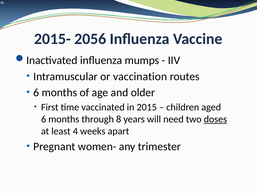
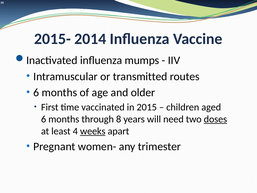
2056: 2056 -> 2014
vaccination: vaccination -> transmitted
weeks underline: none -> present
